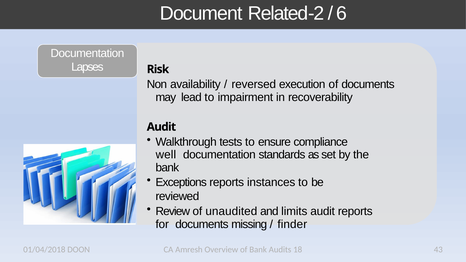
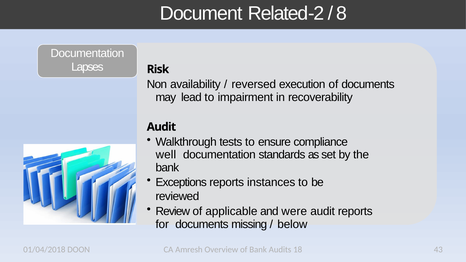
6: 6 -> 8
unaudited: unaudited -> applicable
limits: limits -> were
finder: finder -> below
